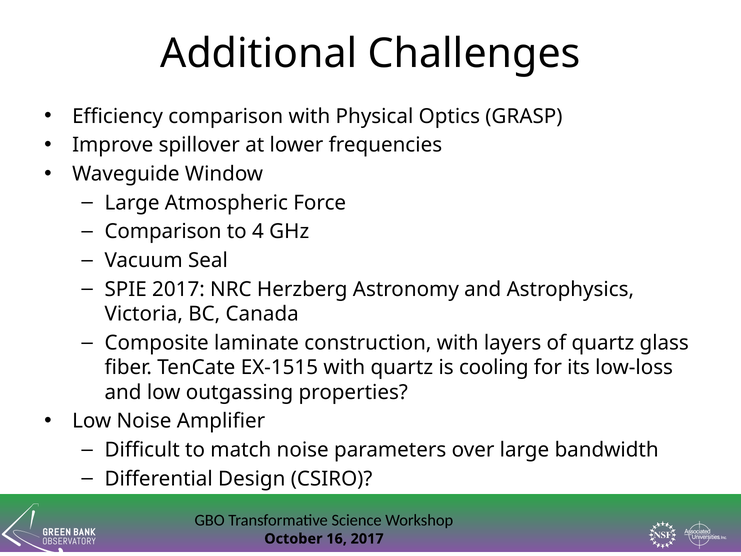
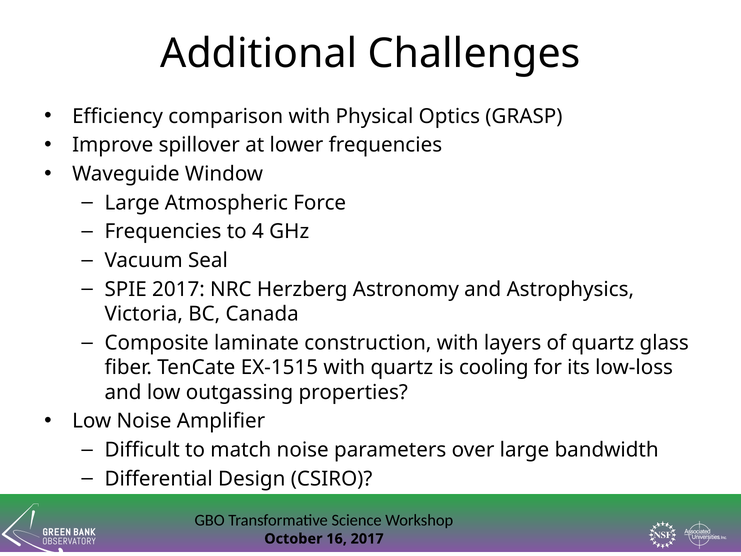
Comparison at (163, 232): Comparison -> Frequencies
